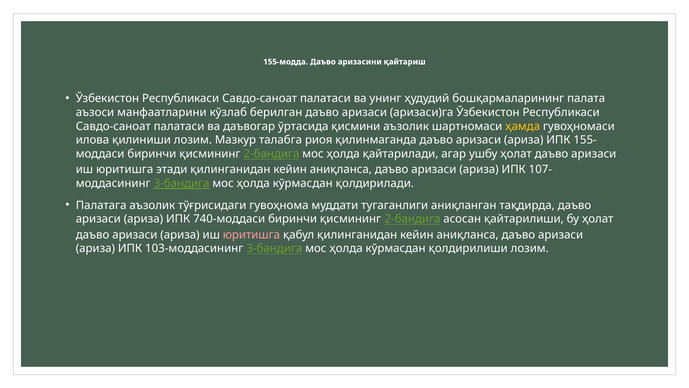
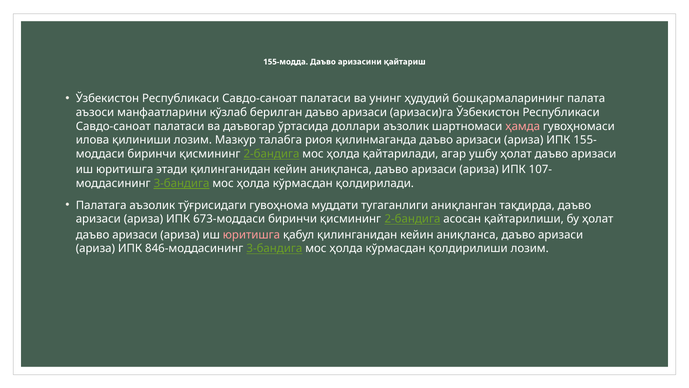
қисмини: қисмини -> доллари
ҳамда colour: yellow -> pink
740-моддаси: 740-моддаси -> 673-моддаси
103-моддасининг: 103-моддасининг -> 846-моддасининг
